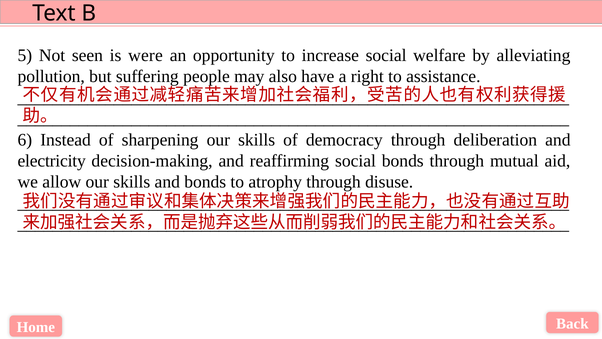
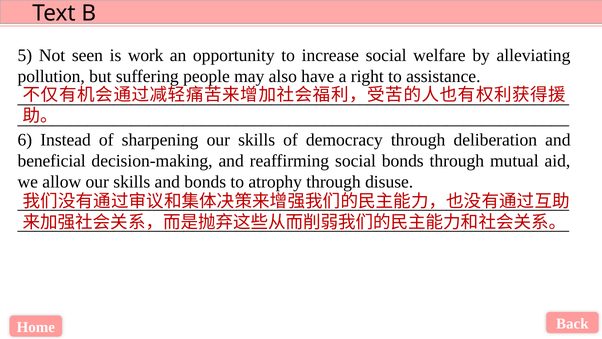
were: were -> work
electricity: electricity -> beneficial
